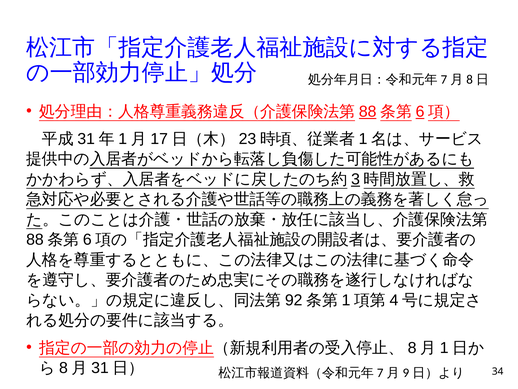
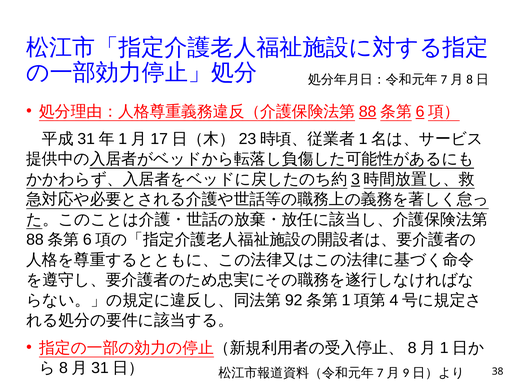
34: 34 -> 38
